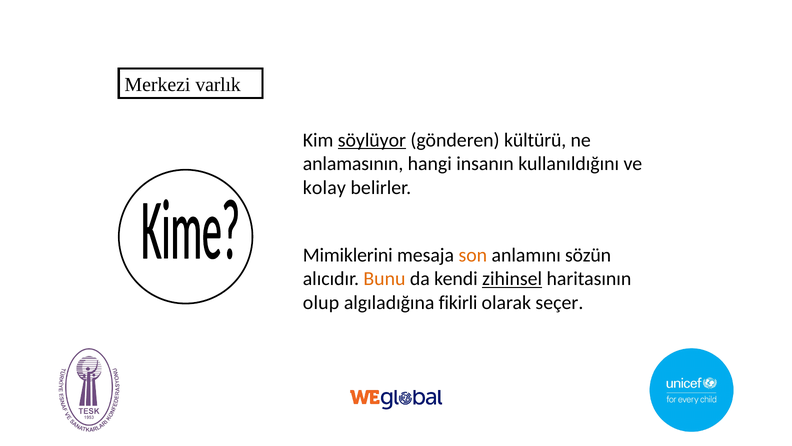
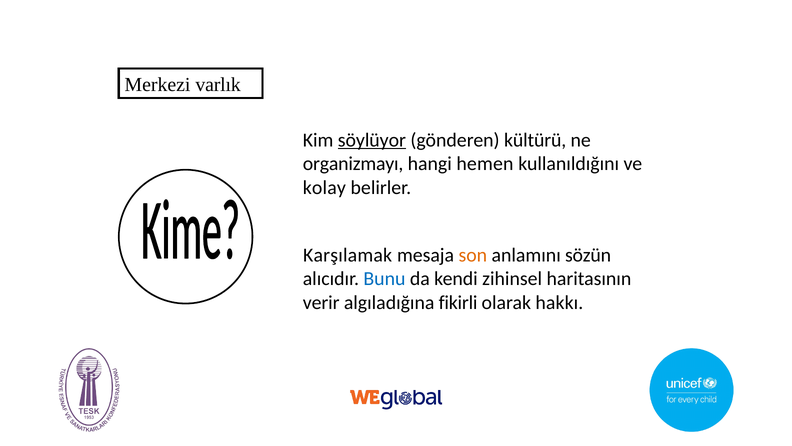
anlamasının: anlamasının -> organizmayı
insanın: insanın -> hemen
Mimiklerini: Mimiklerini -> Karşılamak
Bunu colour: orange -> blue
zihinsel underline: present -> none
olup: olup -> verir
seçer: seçer -> hakkı
